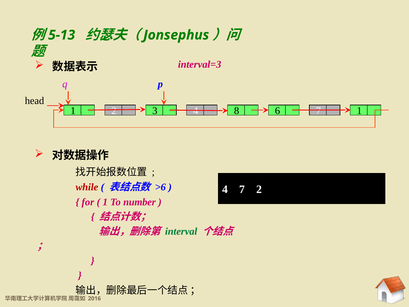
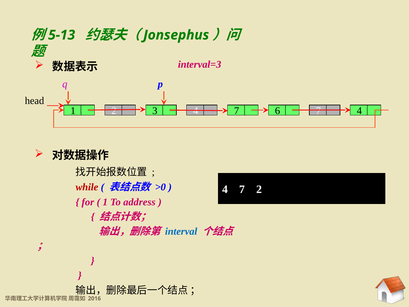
3 4 8: 8 -> 7
7 1: 1 -> 4
>6: >6 -> >0
number: number -> address
interval colour: green -> blue
